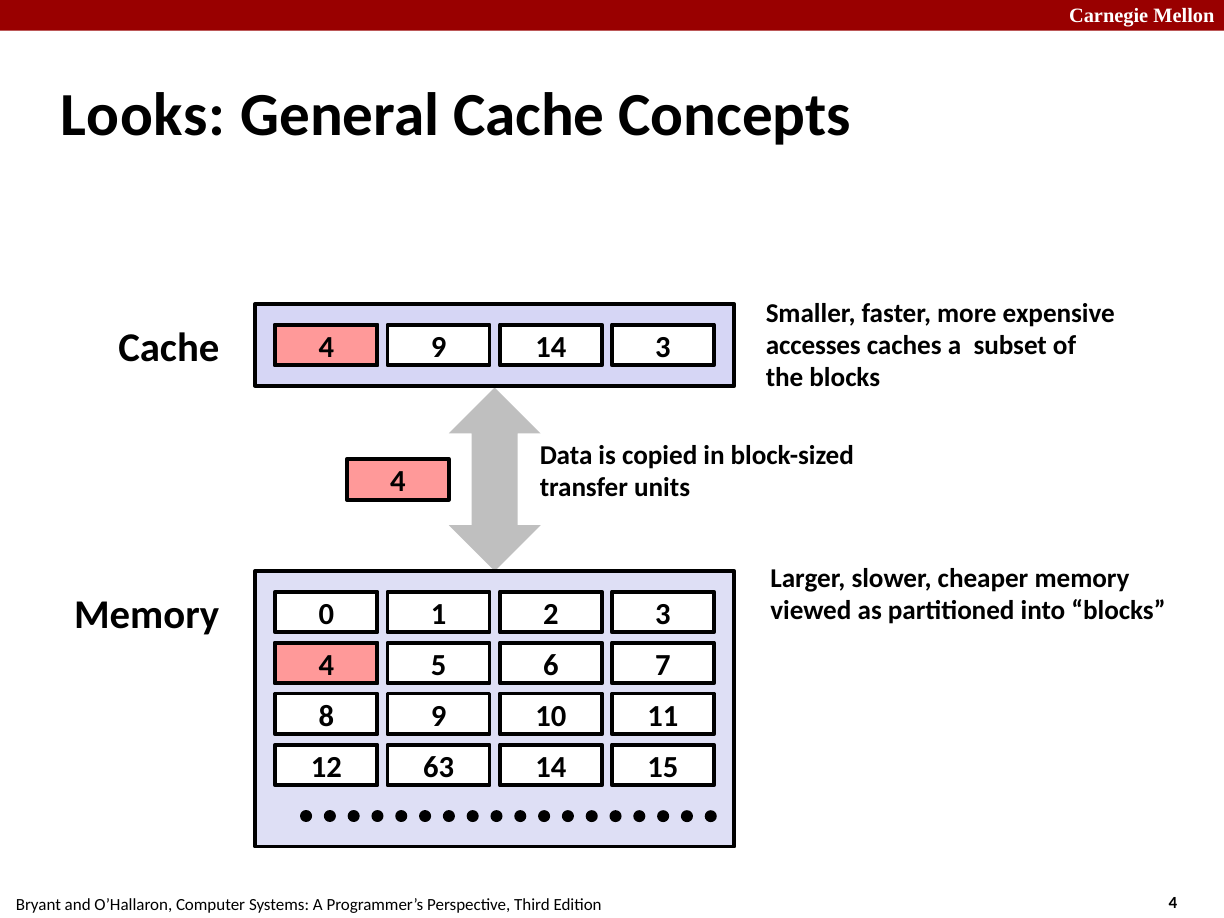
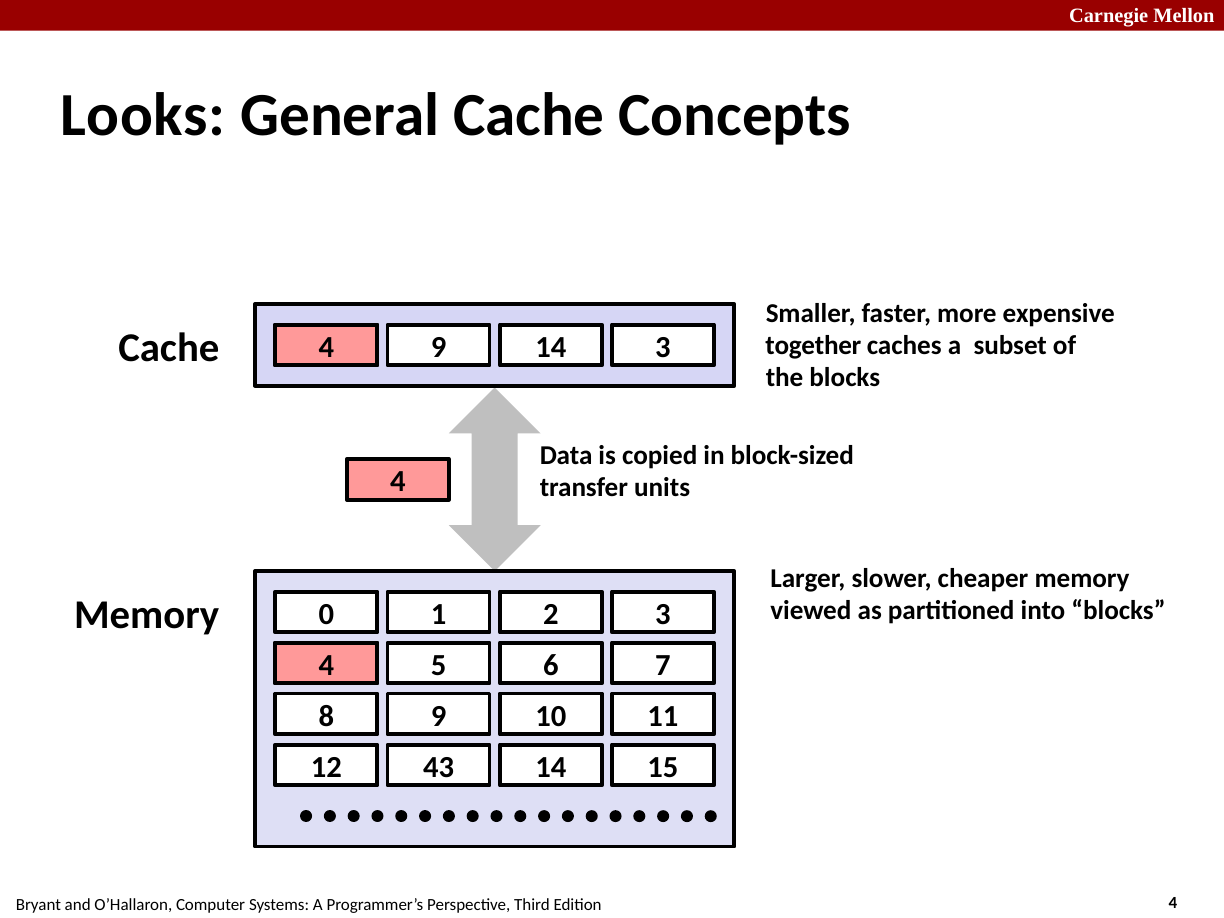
accesses: accesses -> together
63: 63 -> 43
